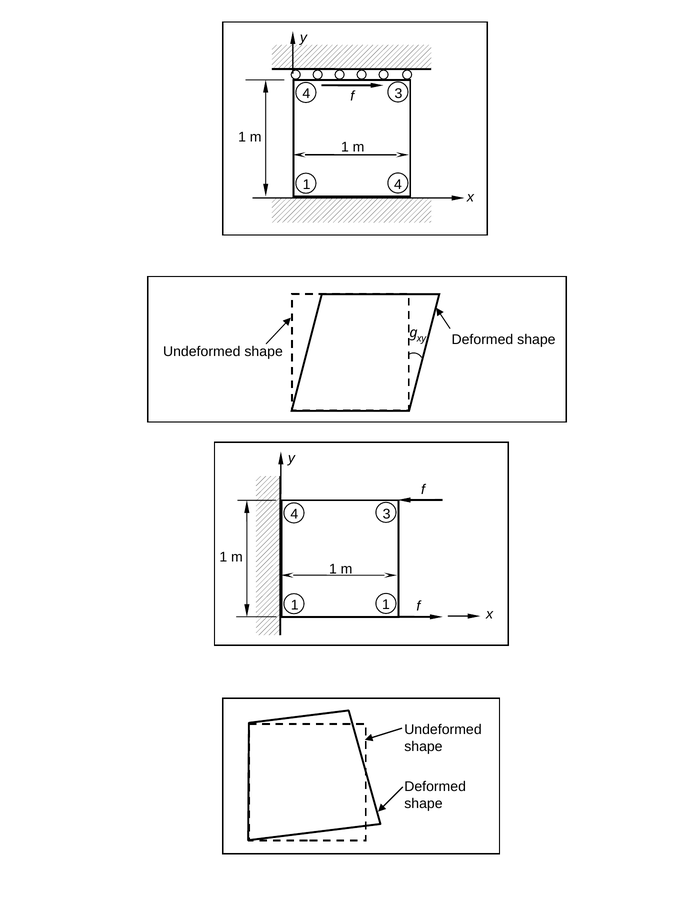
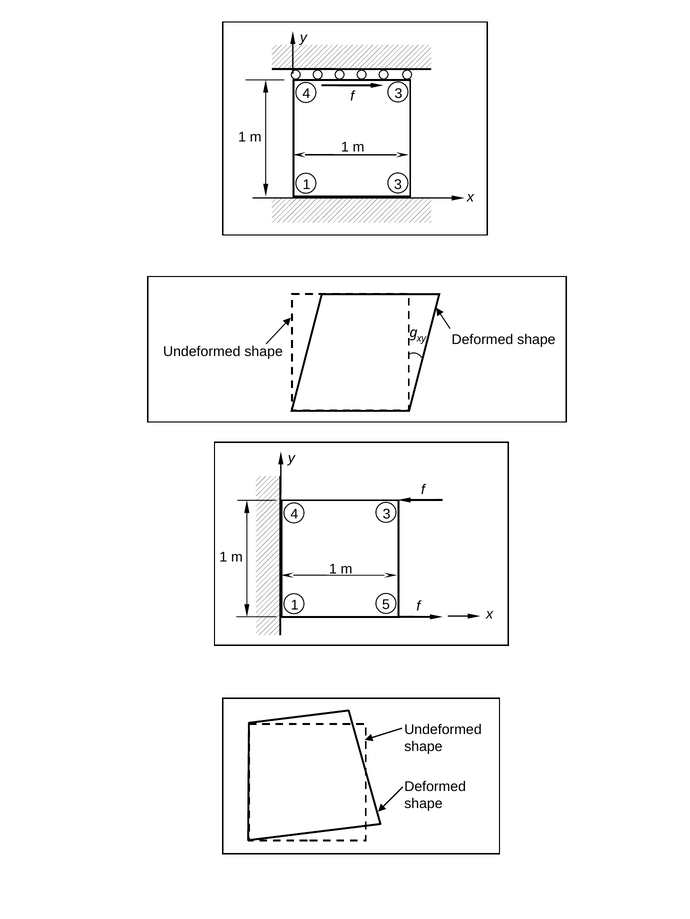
1 4: 4 -> 3
1 1: 1 -> 5
